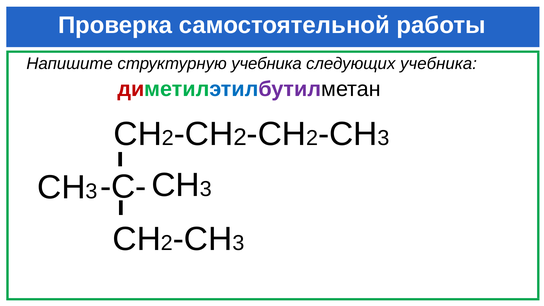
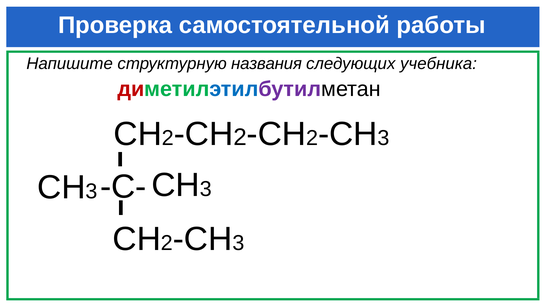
структурную учебника: учебника -> названия
